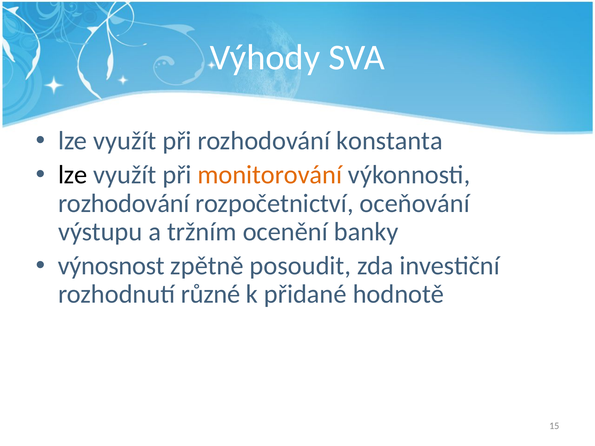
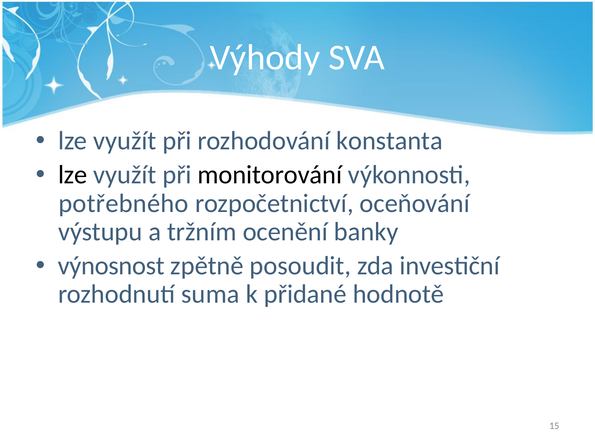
monitorování colour: orange -> black
rozhodování at (124, 203): rozhodování -> potřebného
různé: různé -> suma
